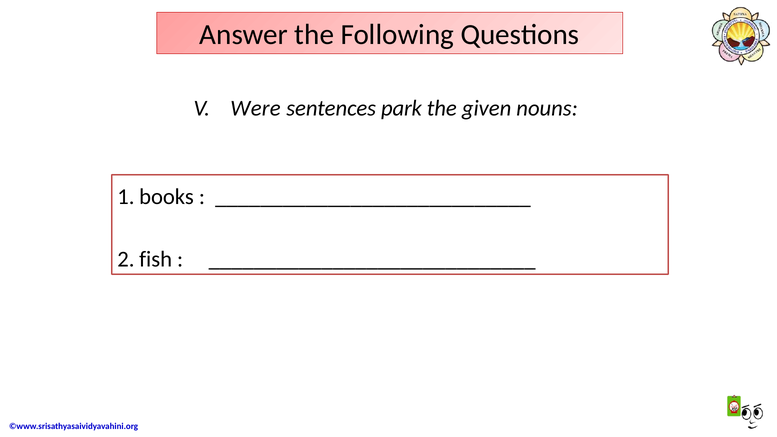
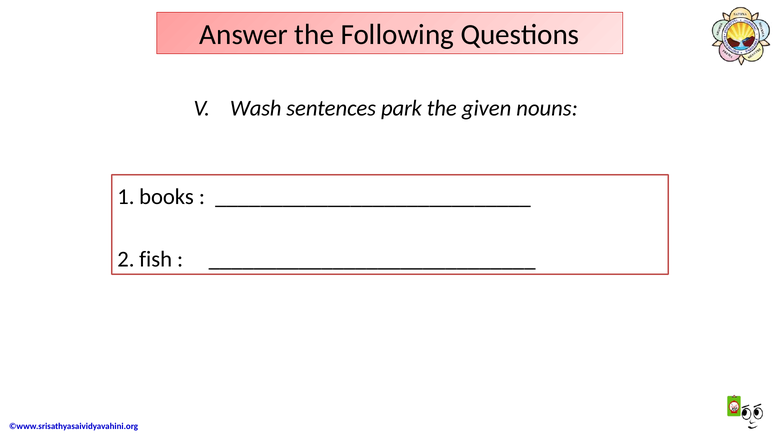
Were: Were -> Wash
